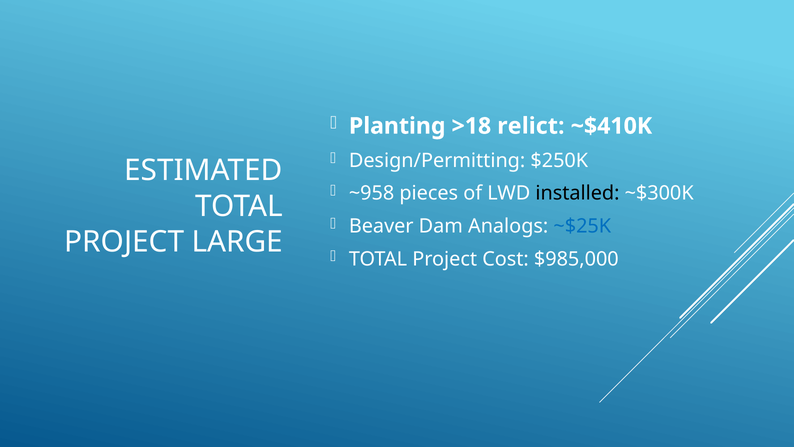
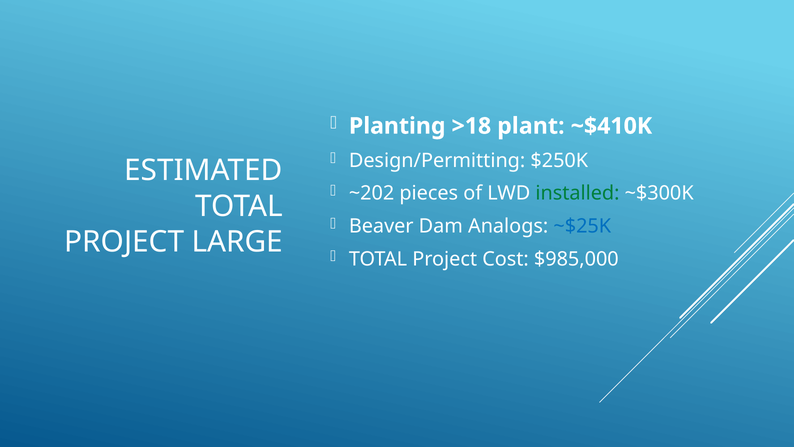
relict: relict -> plant
~958: ~958 -> ~202
installed colour: black -> green
